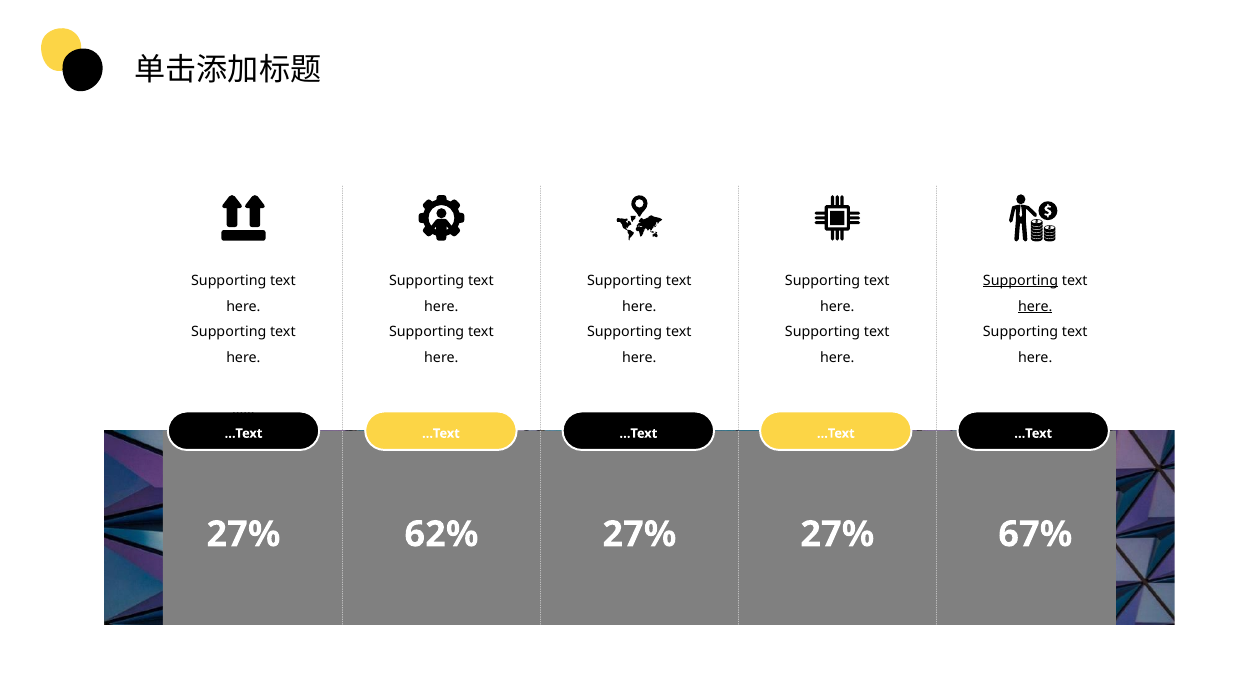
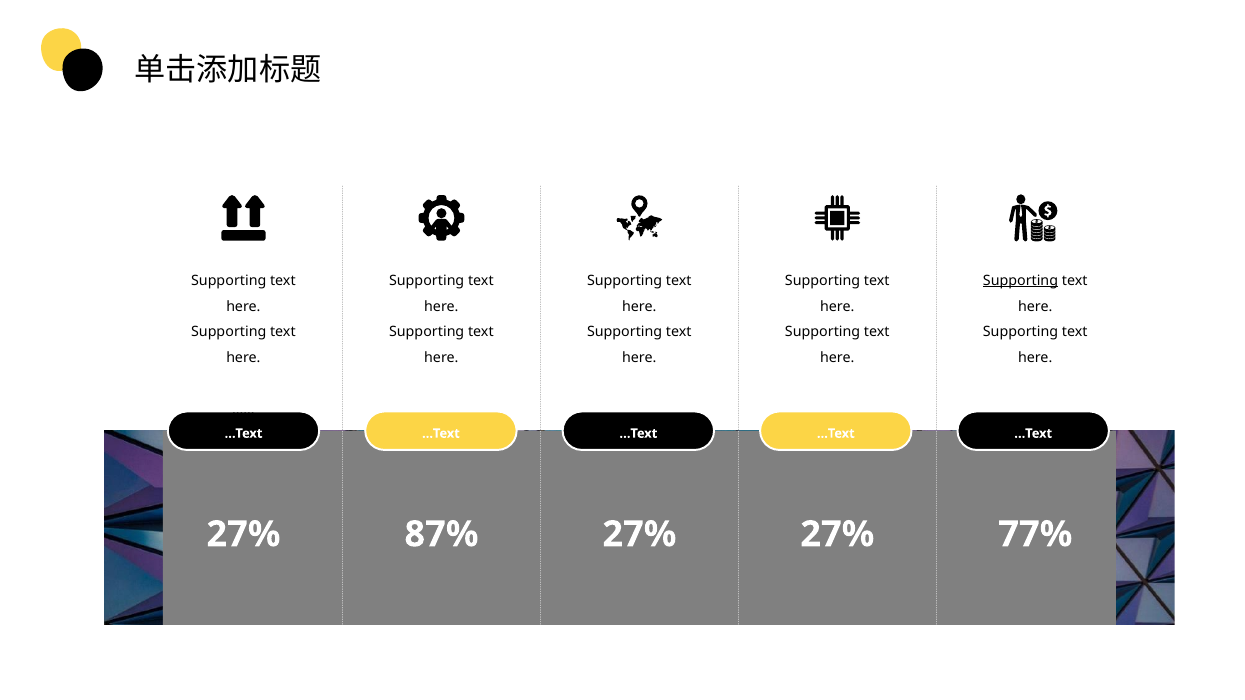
here at (1035, 307) underline: present -> none
62%: 62% -> 87%
67%: 67% -> 77%
